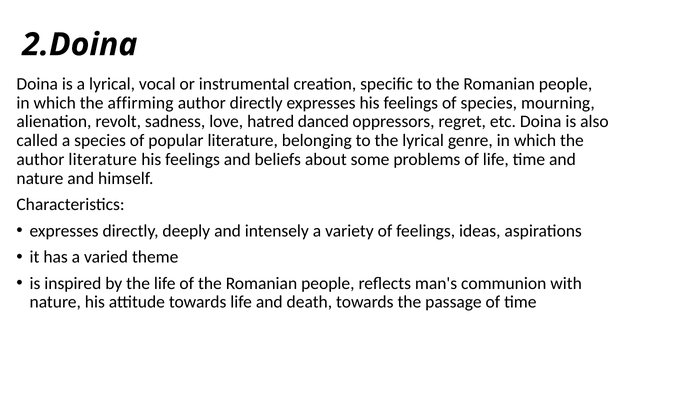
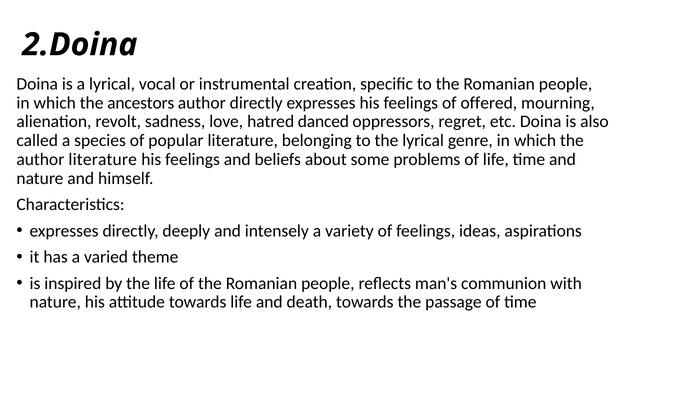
affirming: affirming -> ancestors
of species: species -> offered
